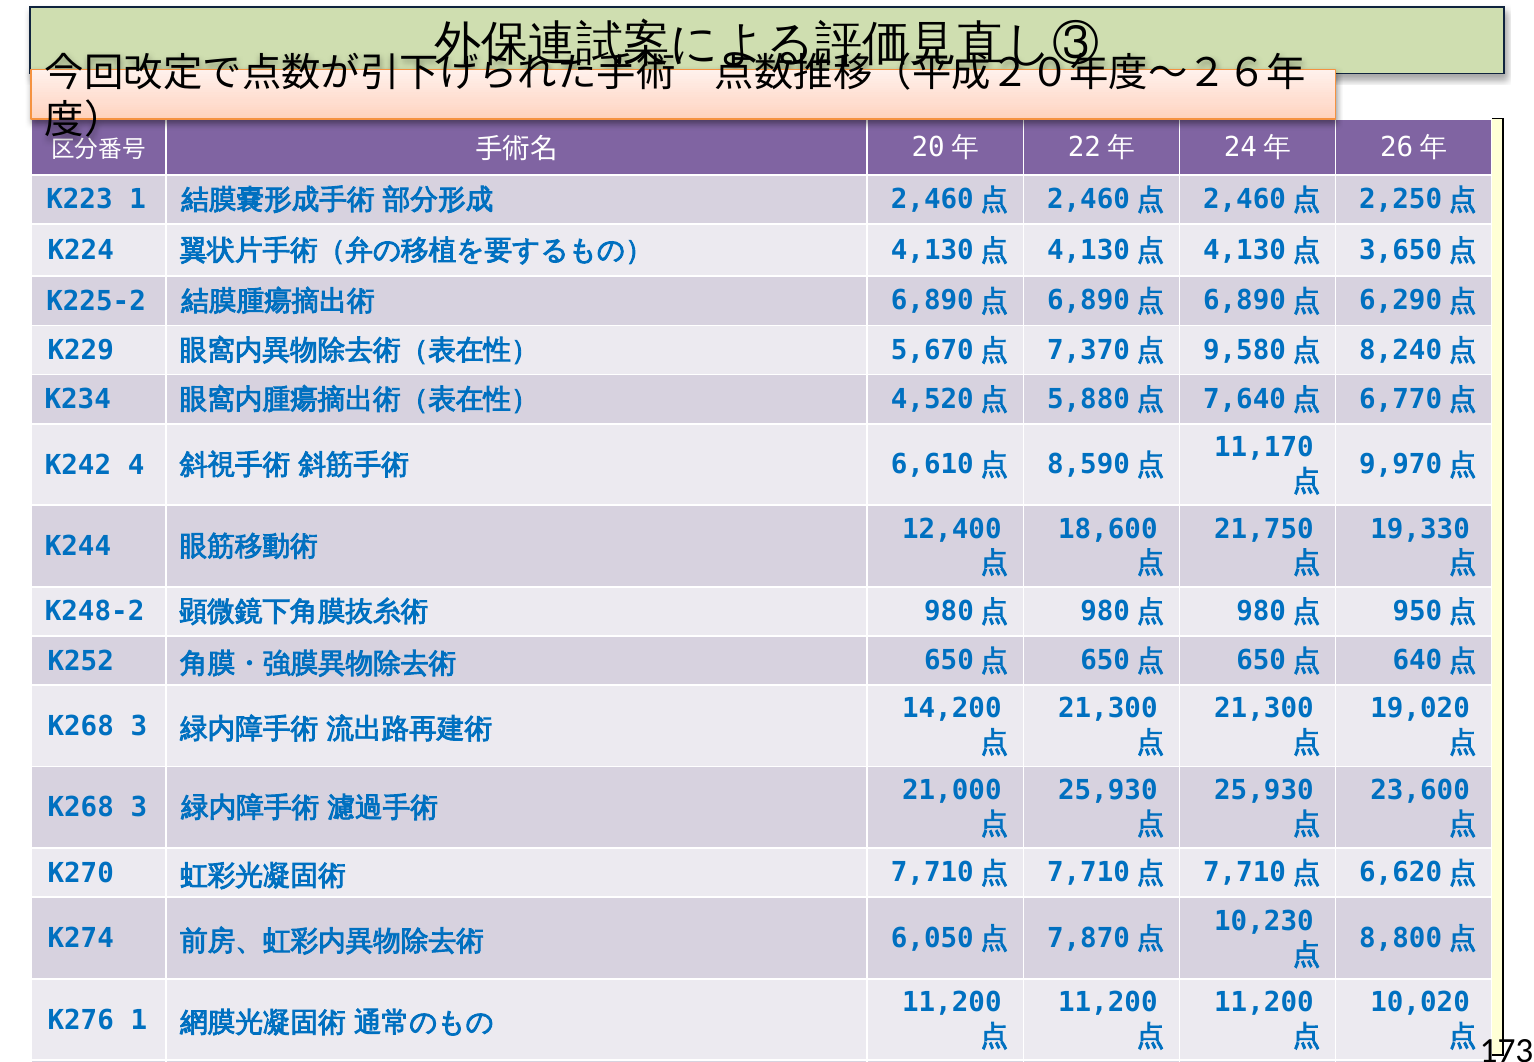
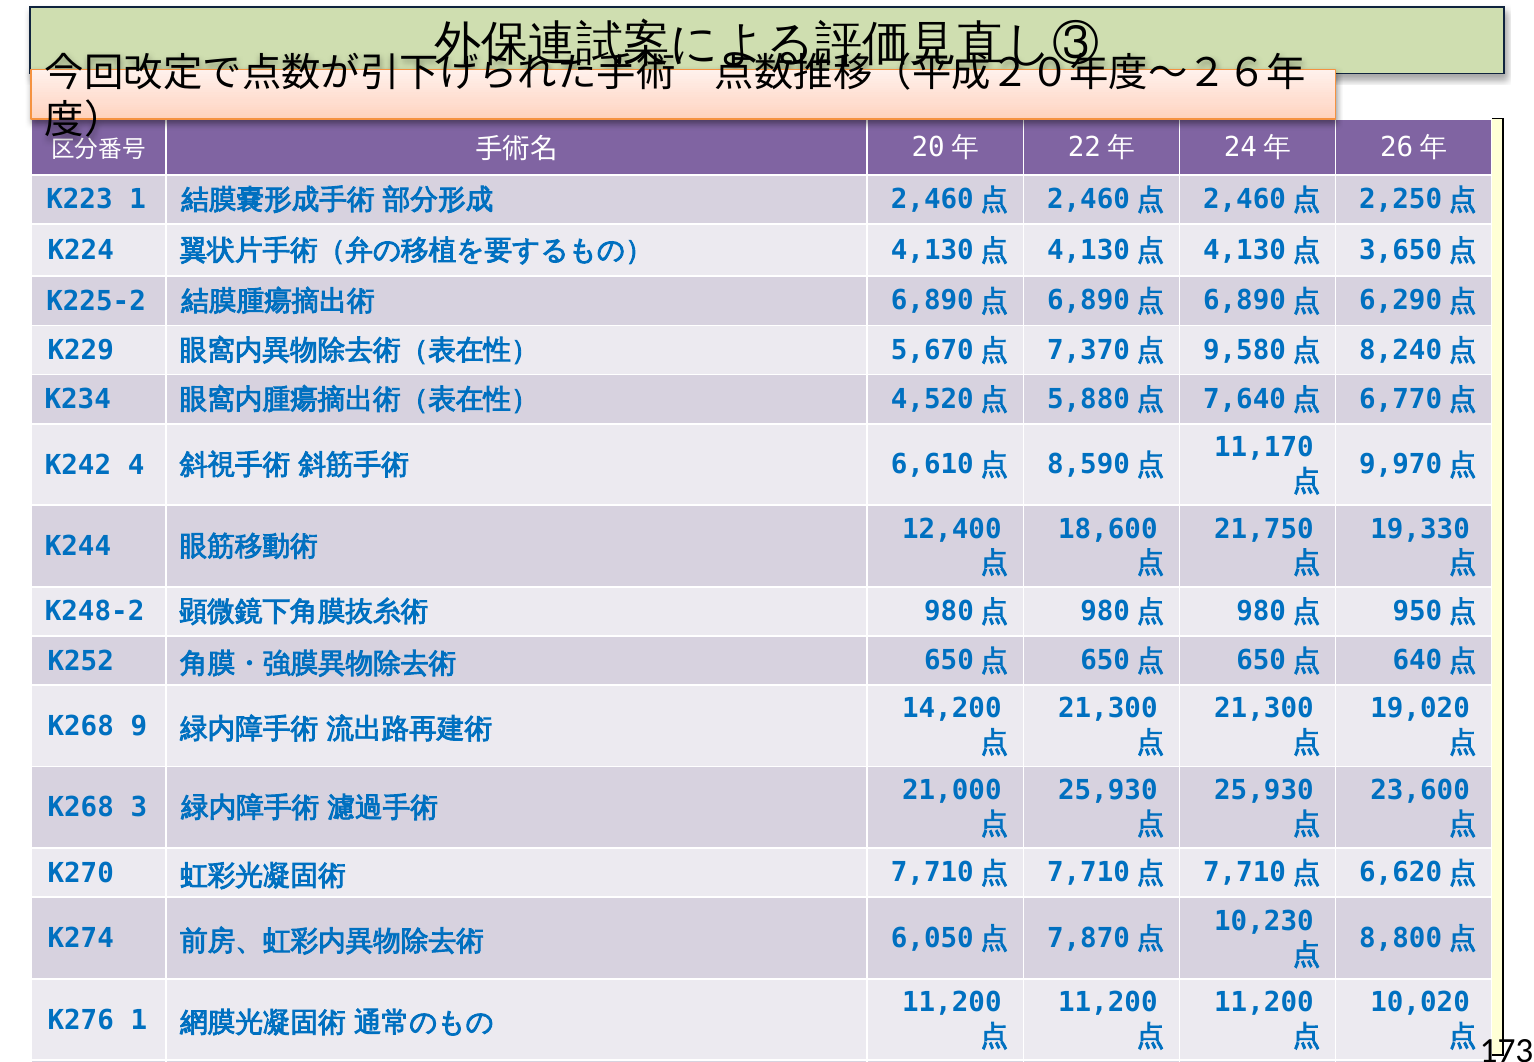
3 at (139, 726): 3 -> 9
